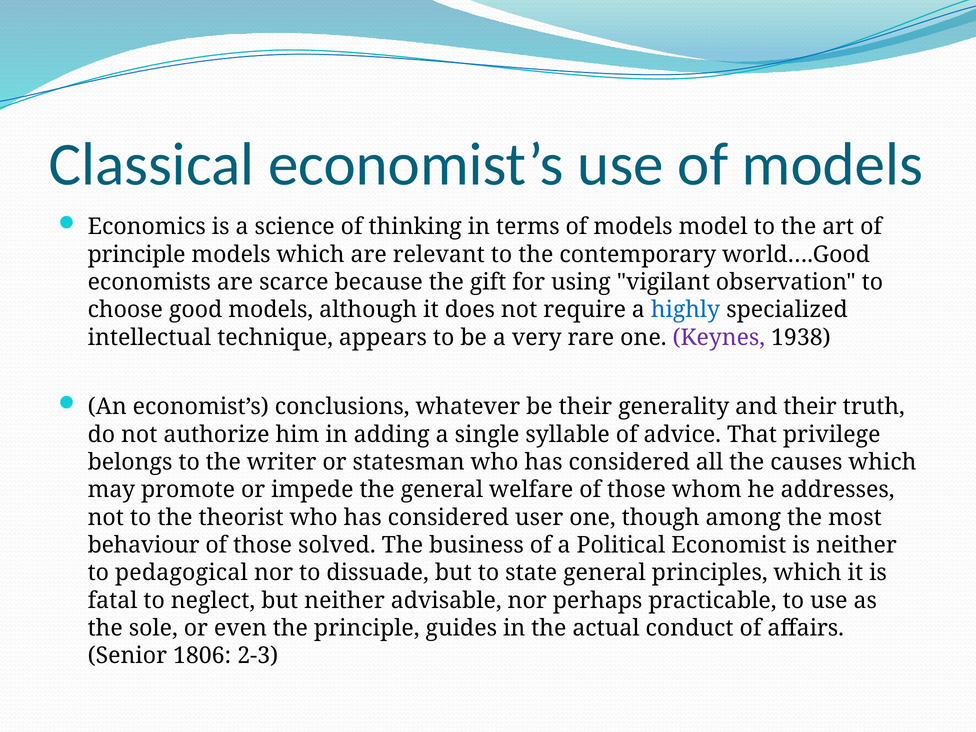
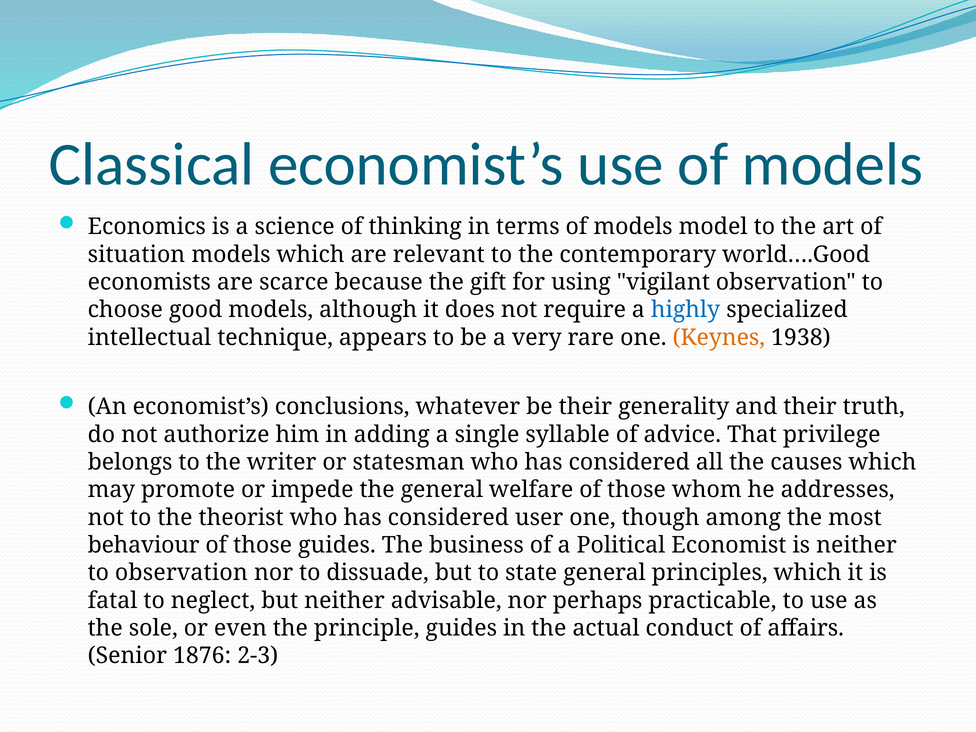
principle at (137, 254): principle -> situation
Keynes colour: purple -> orange
those solved: solved -> guides
to pedagogical: pedagogical -> observation
1806: 1806 -> 1876
